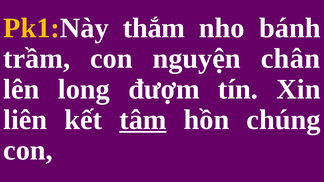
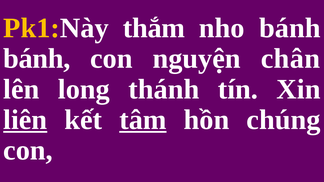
trầm at (37, 59): trầm -> bánh
đượm: đượm -> thánh
liên underline: none -> present
